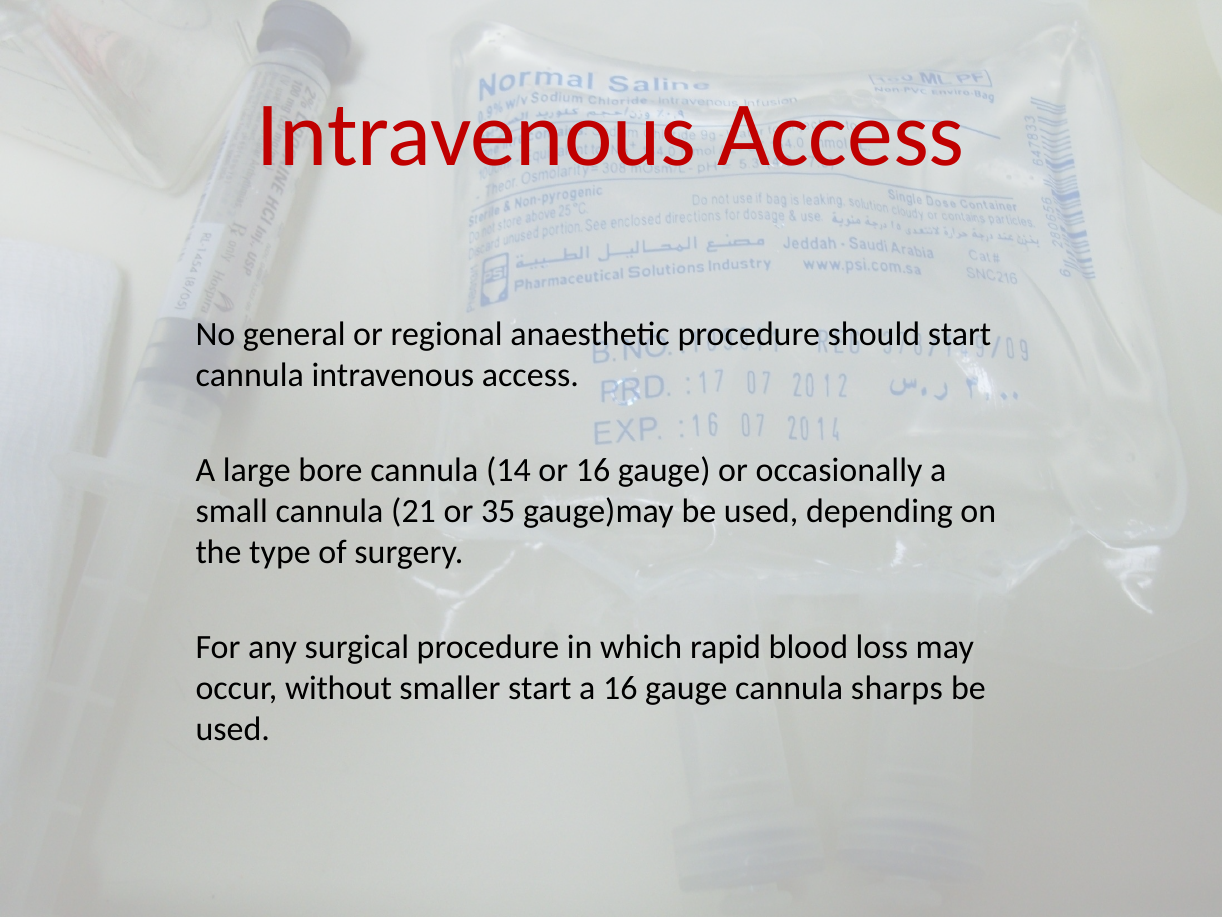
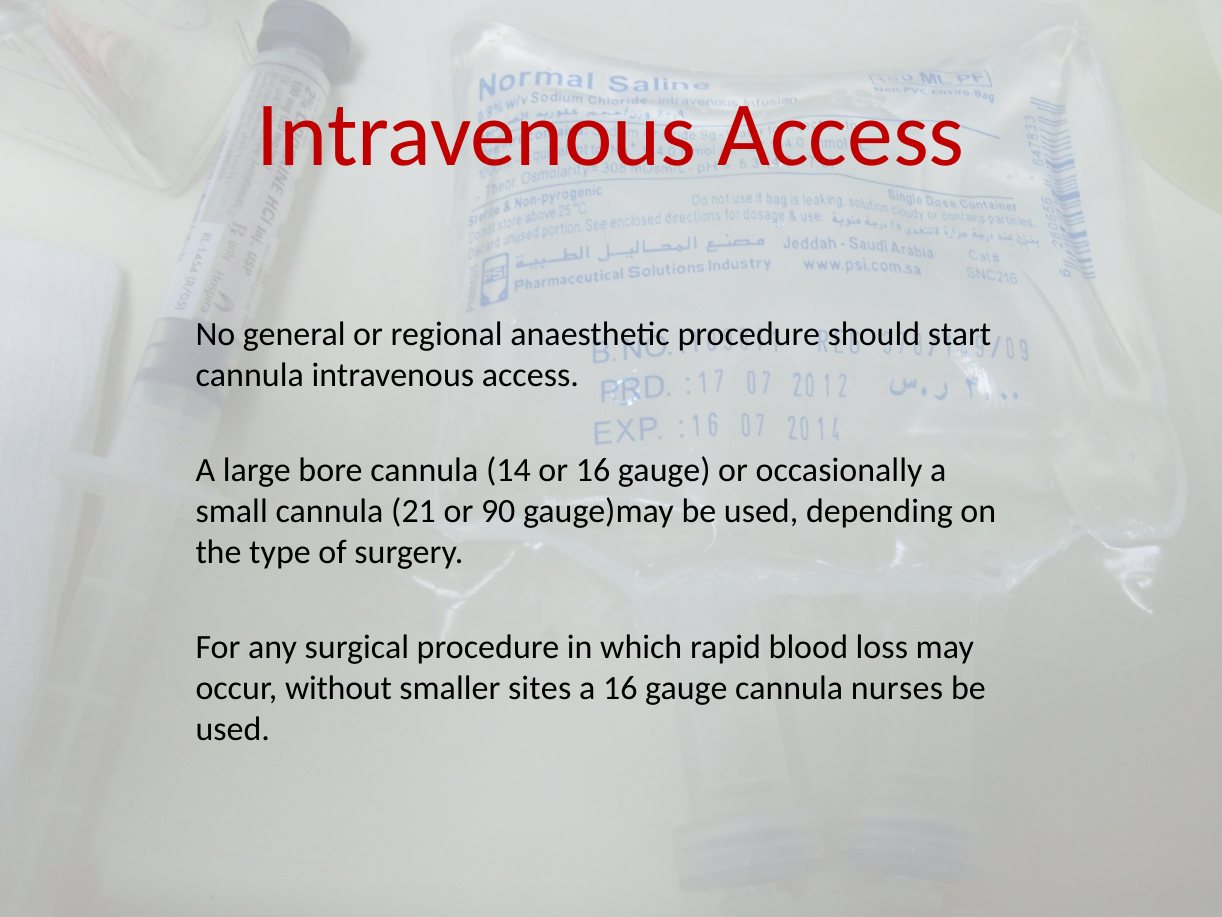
35: 35 -> 90
smaller start: start -> sites
sharps: sharps -> nurses
